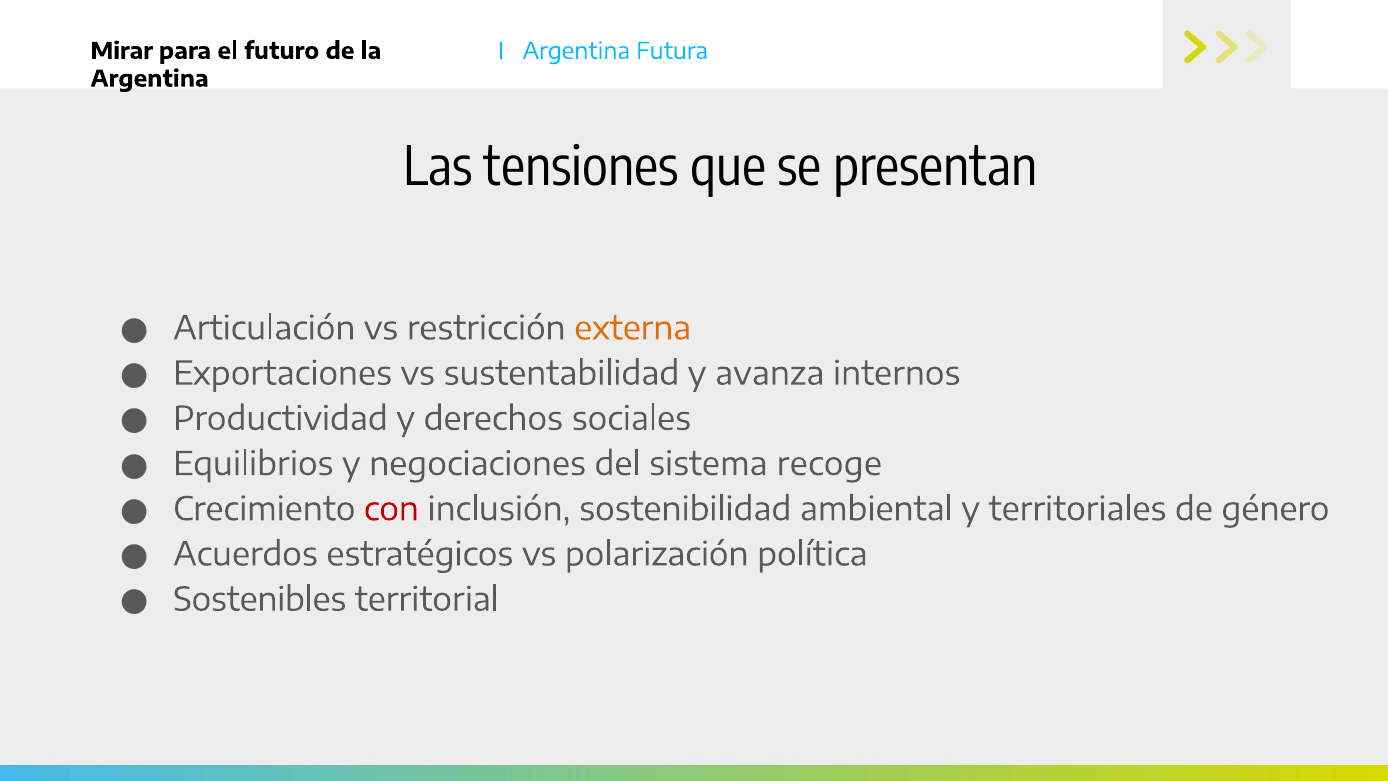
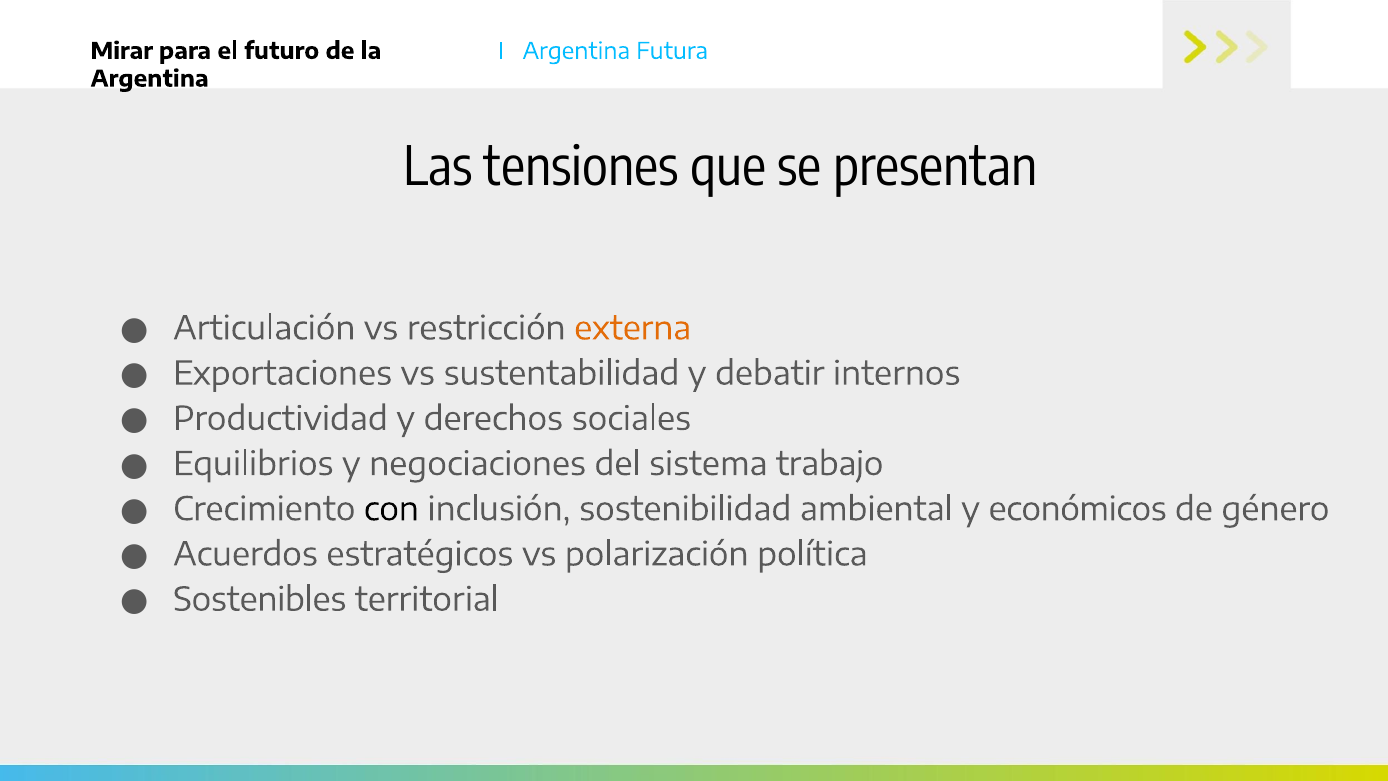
avanza: avanza -> debatir
recoge: recoge -> trabajo
con colour: red -> black
territoriales: territoriales -> económicos
